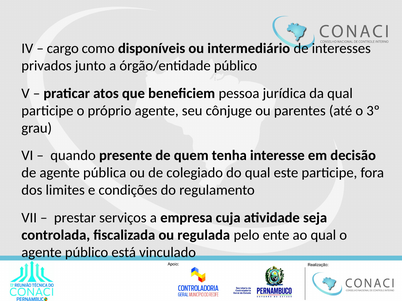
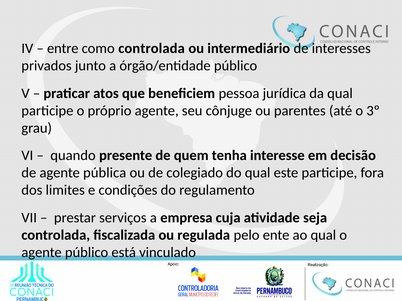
cargo: cargo -> entre
como disponíveis: disponíveis -> controlada
